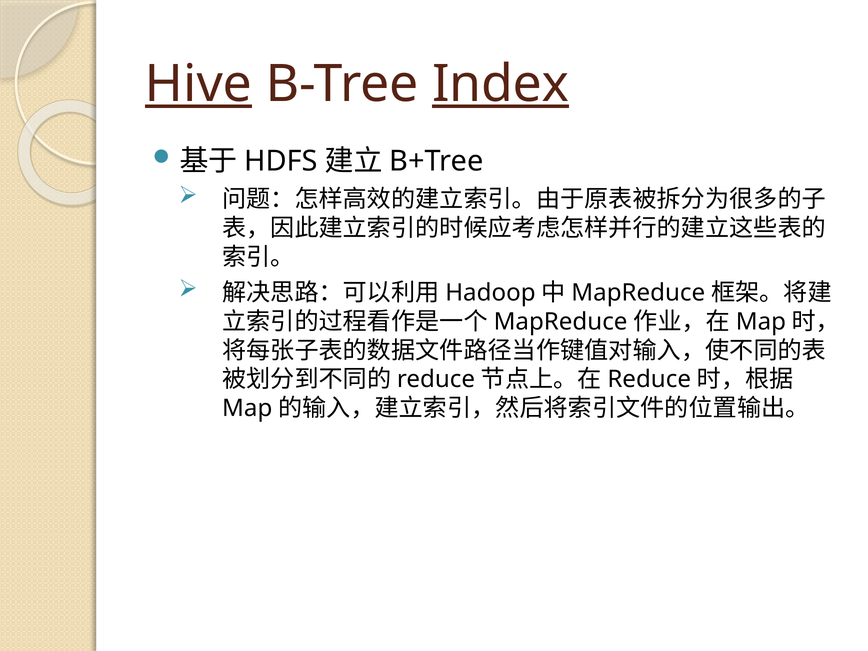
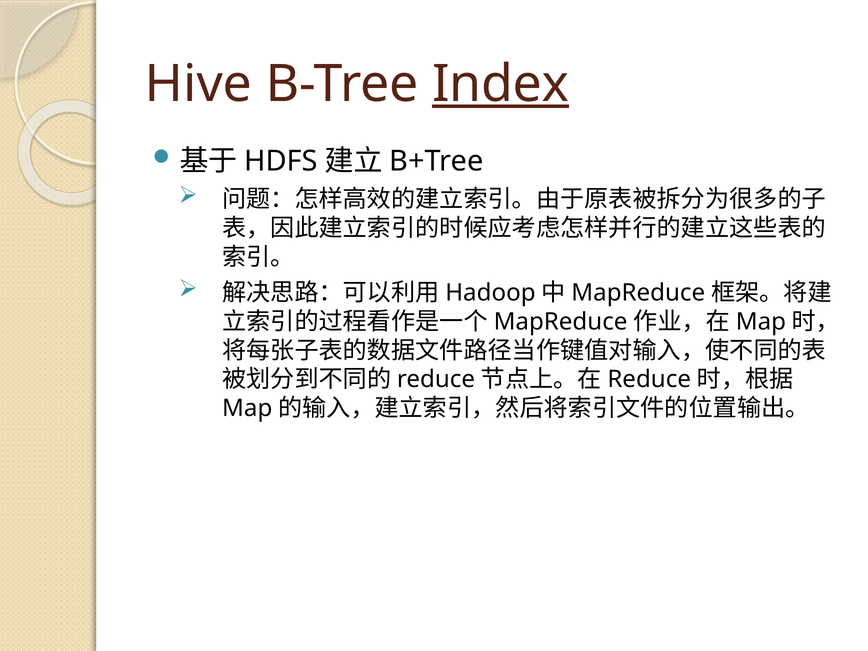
Hive underline: present -> none
